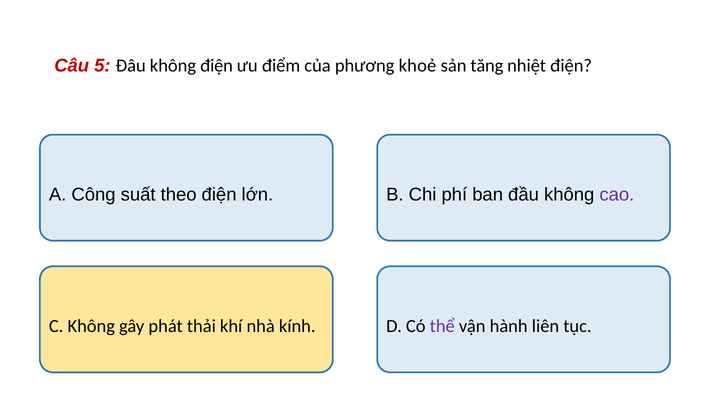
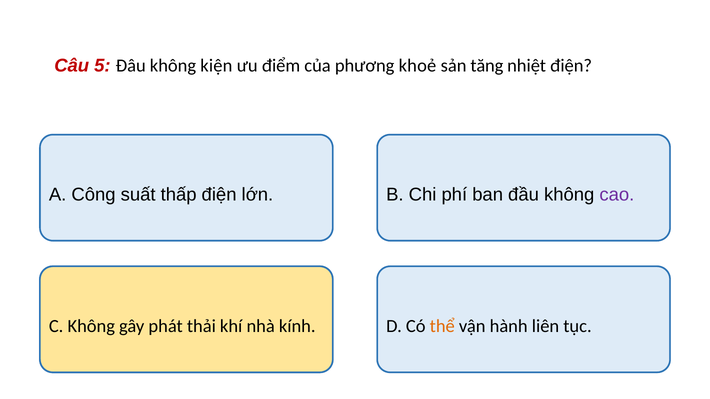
không điện: điện -> kiện
theo: theo -> thấp
thể colour: purple -> orange
